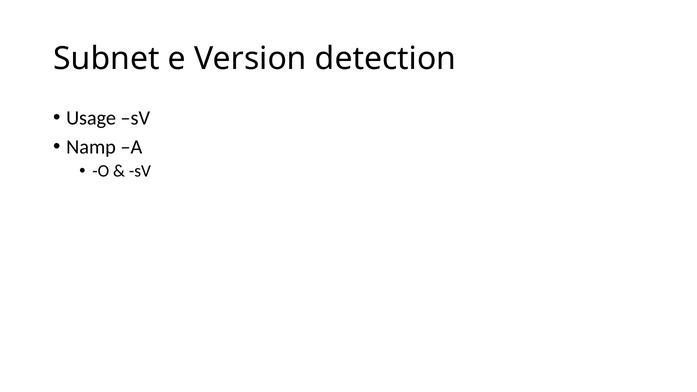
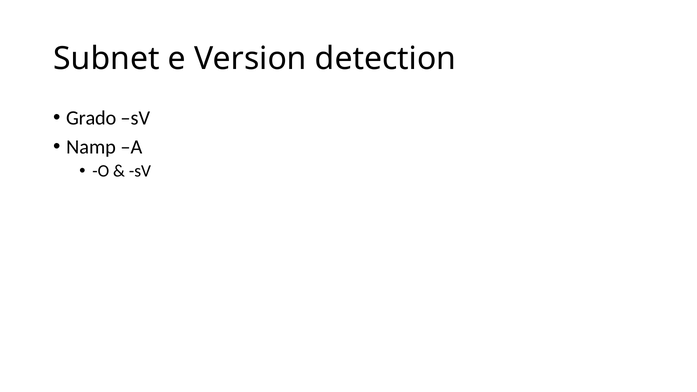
Usage: Usage -> Grado
